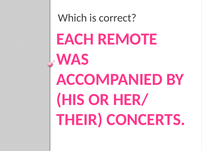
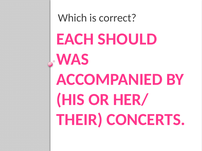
REMOTE: REMOTE -> SHOULD
